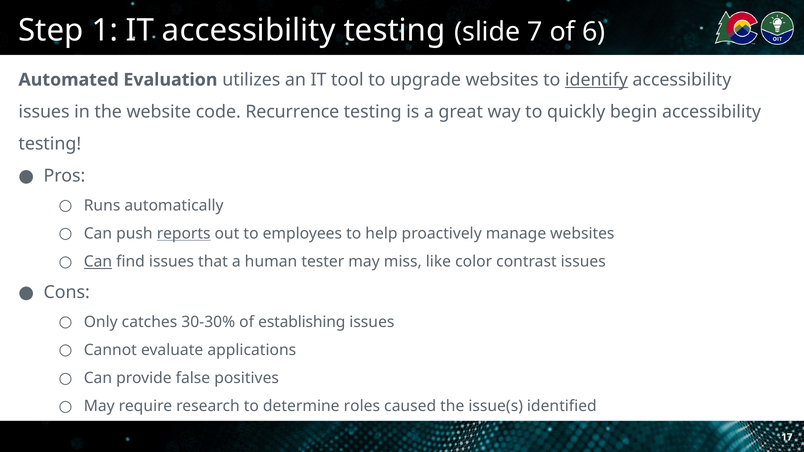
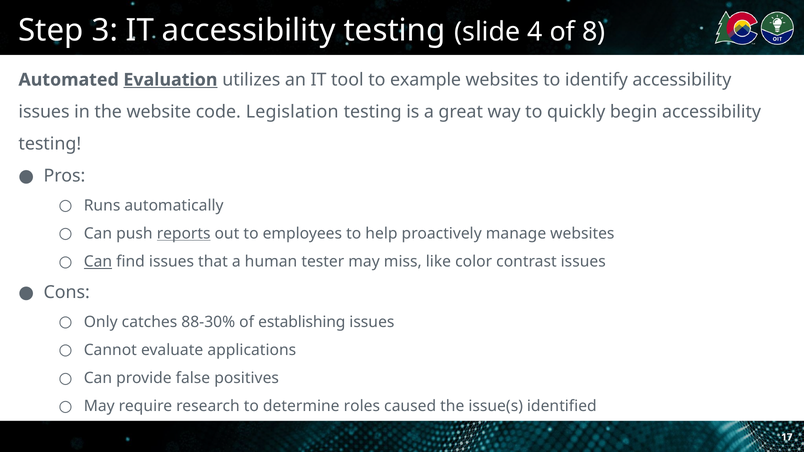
1: 1 -> 3
7: 7 -> 4
6: 6 -> 8
Evaluation underline: none -> present
upgrade: upgrade -> example
identify underline: present -> none
Recurrence: Recurrence -> Legislation
30-30%: 30-30% -> 88-30%
